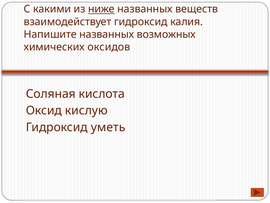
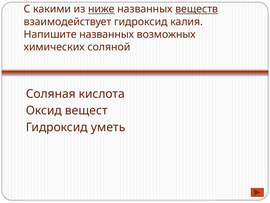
веществ underline: none -> present
оксидов: оксидов -> соляной
кислую: кислую -> вещест
